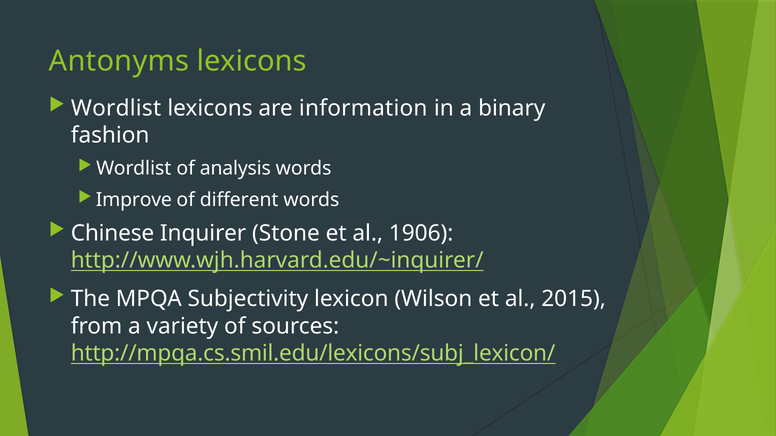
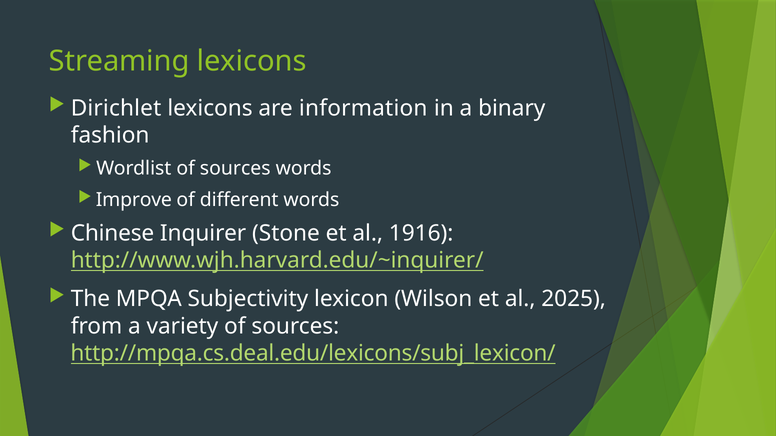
Antonyms: Antonyms -> Streaming
Wordlist at (116, 108): Wordlist -> Dirichlet
Wordlist of analysis: analysis -> sources
1906: 1906 -> 1916
2015: 2015 -> 2025
http://mpqa.cs.smil.edu/lexicons/subj_lexicon/: http://mpqa.cs.smil.edu/lexicons/subj_lexicon/ -> http://mpqa.cs.deal.edu/lexicons/subj_lexicon/
